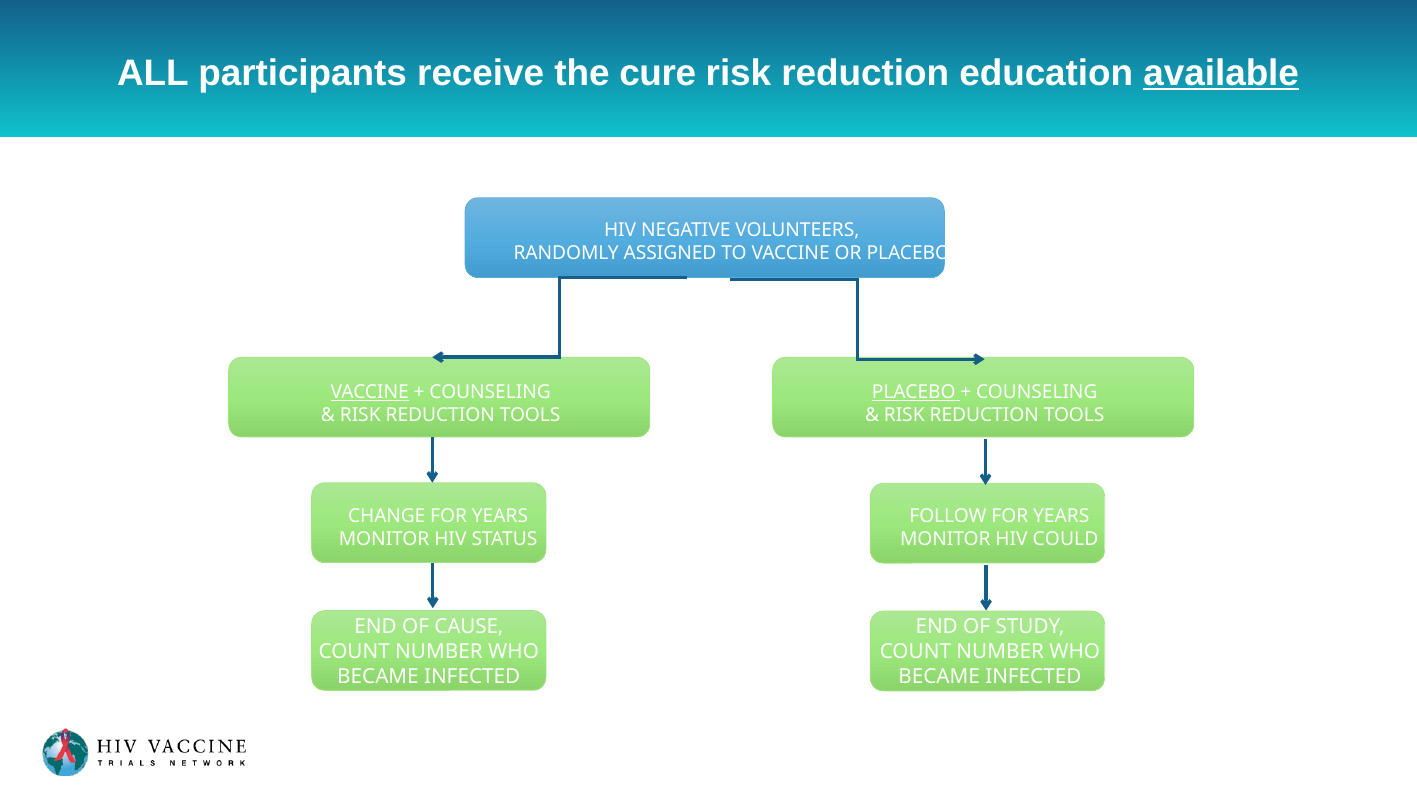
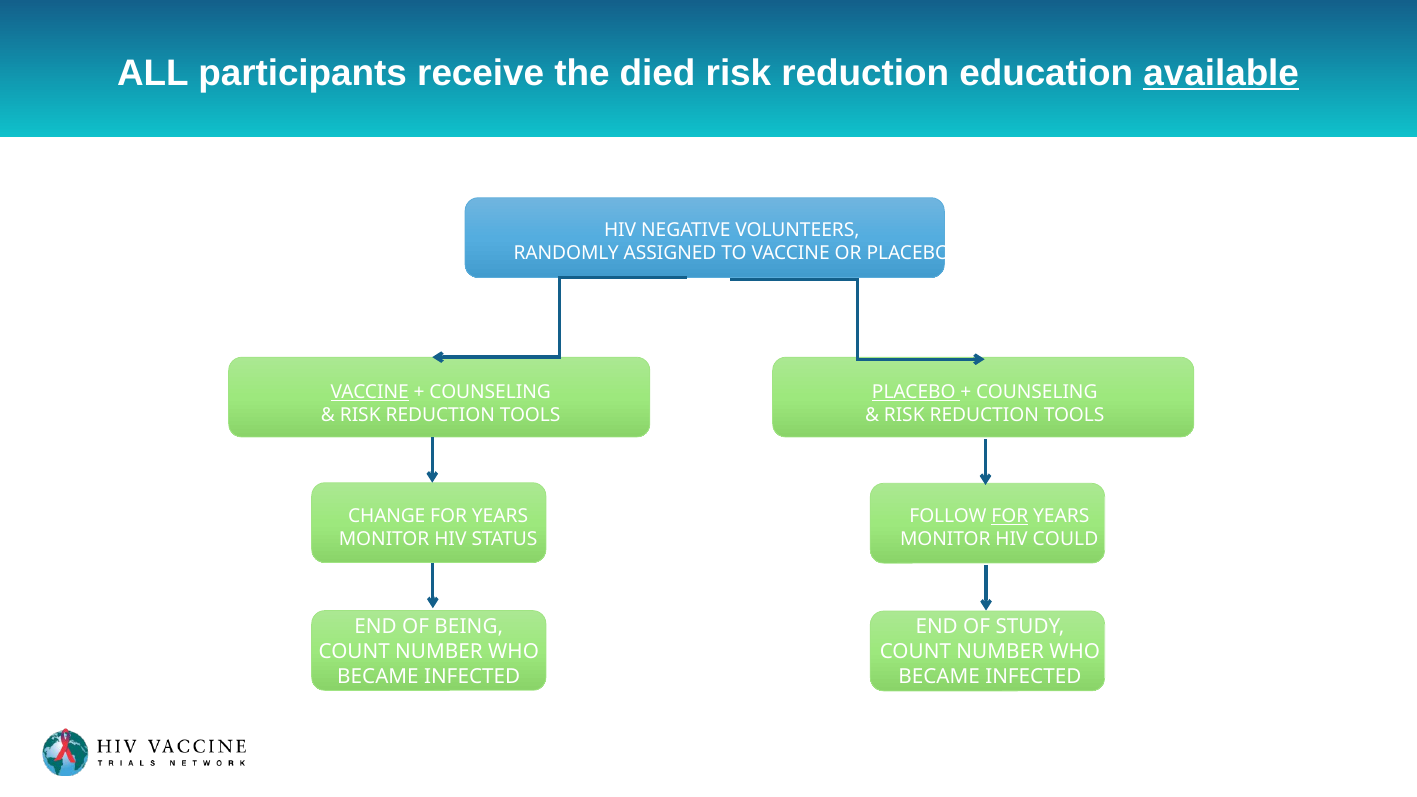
cure: cure -> died
FOR at (1010, 516) underline: none -> present
CAUSE: CAUSE -> BEING
